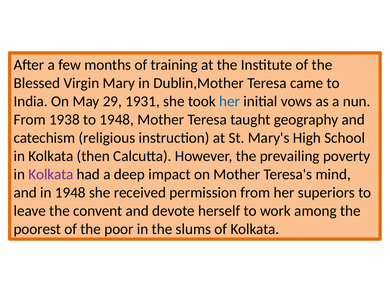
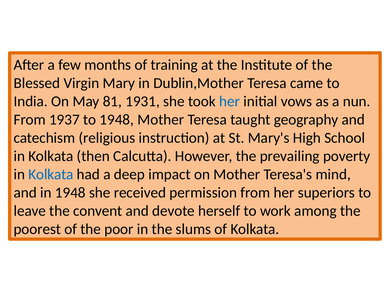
29: 29 -> 81
1938: 1938 -> 1937
Kolkata at (51, 174) colour: purple -> blue
